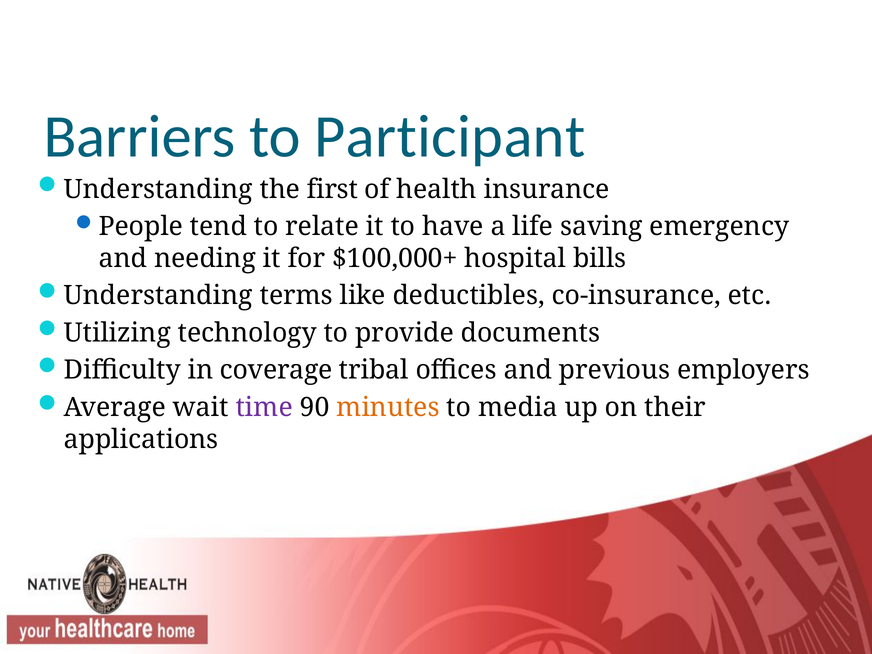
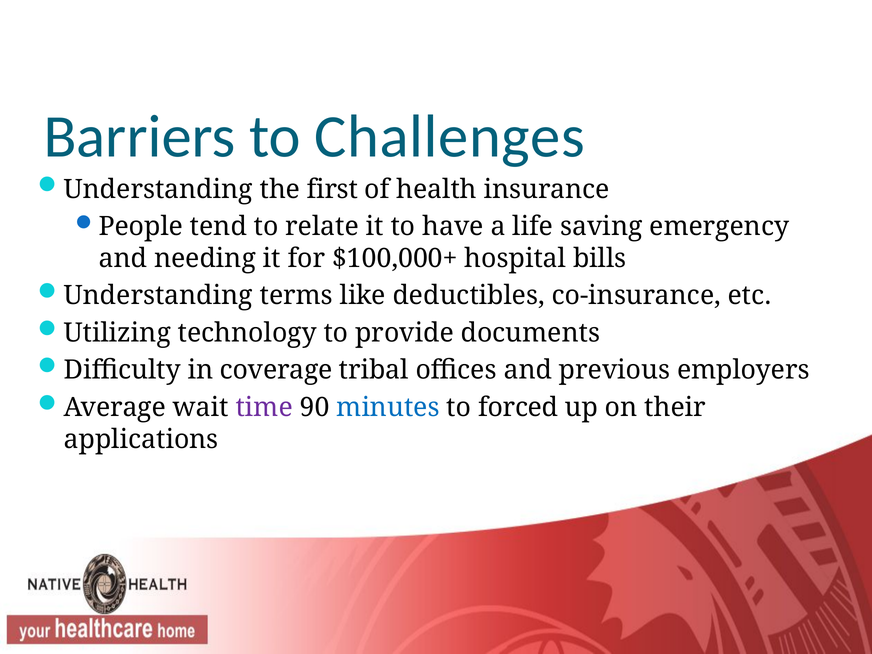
Participant: Participant -> Challenges
minutes colour: orange -> blue
media: media -> forced
